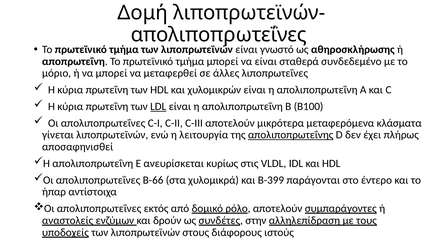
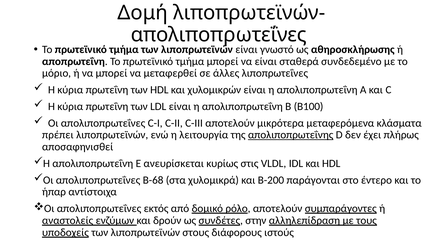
LDL underline: present -> none
γίνεται: γίνεται -> πρέπει
Β-66: Β-66 -> Β-68
Β-399: Β-399 -> Β-200
